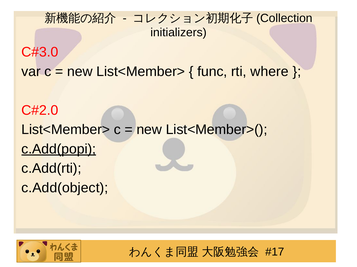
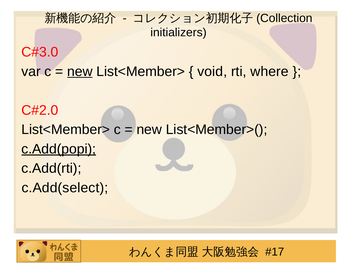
new at (80, 72) underline: none -> present
func: func -> void
c.Add(object: c.Add(object -> c.Add(select
